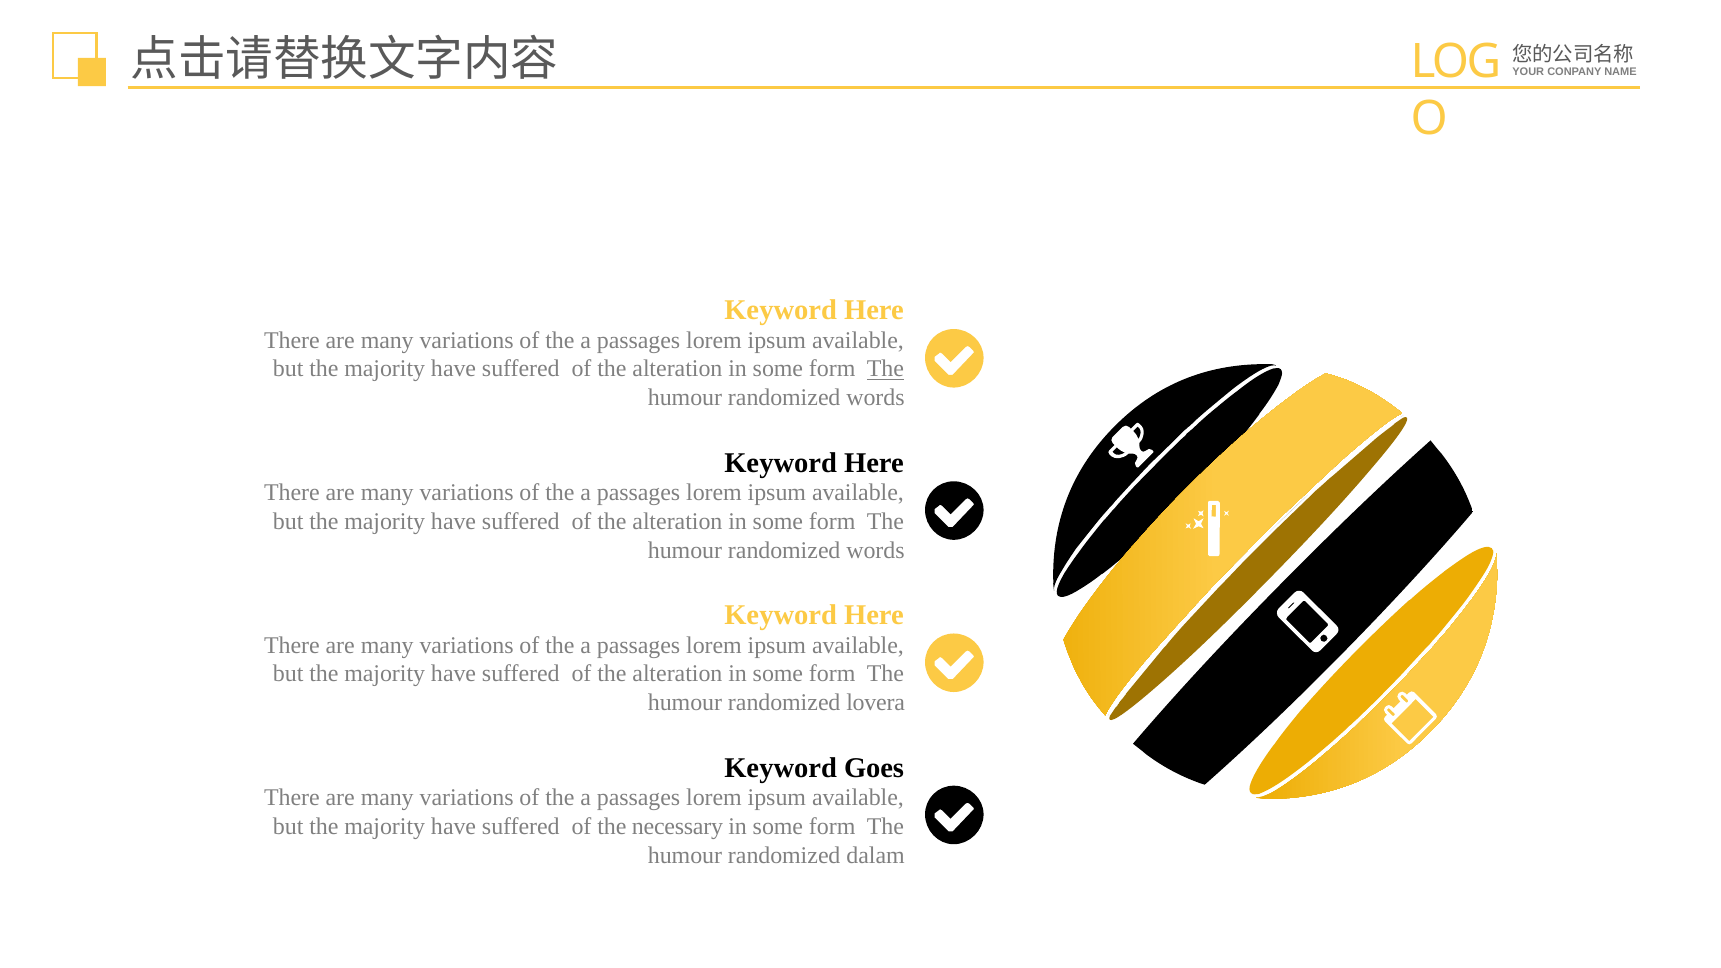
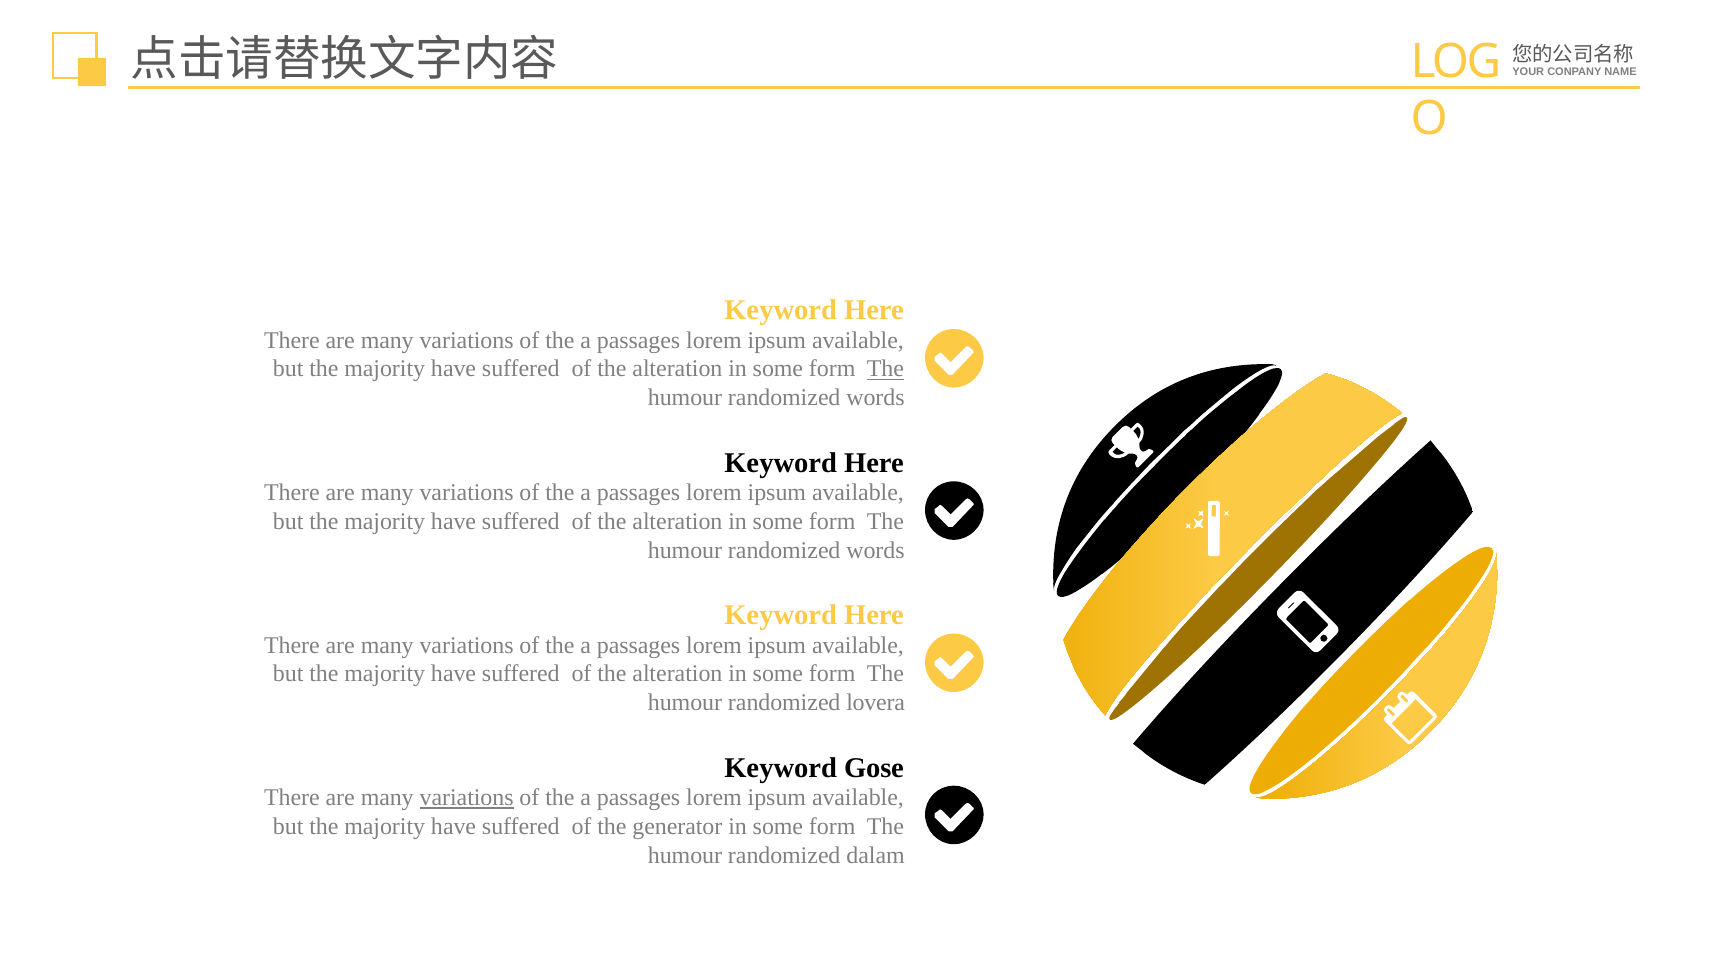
Goes: Goes -> Gose
variations at (467, 798) underline: none -> present
necessary: necessary -> generator
